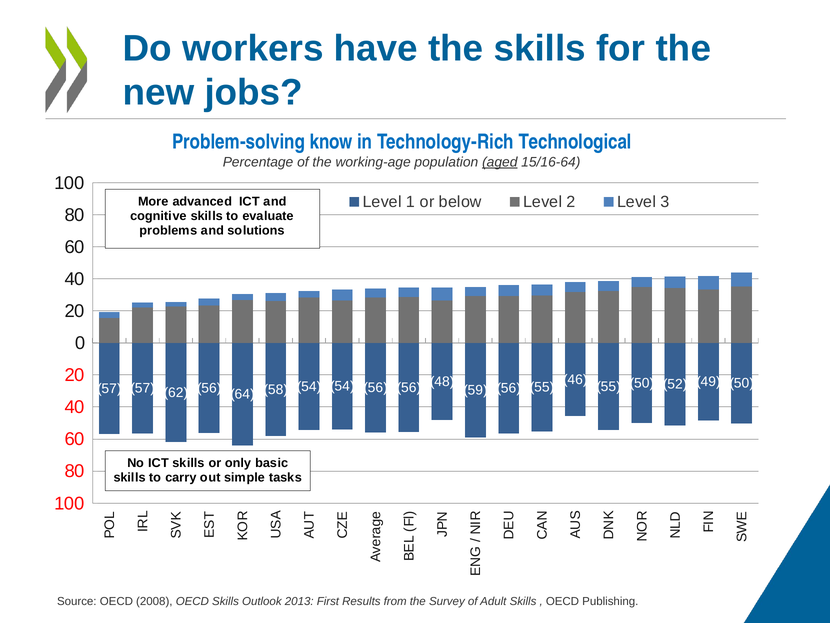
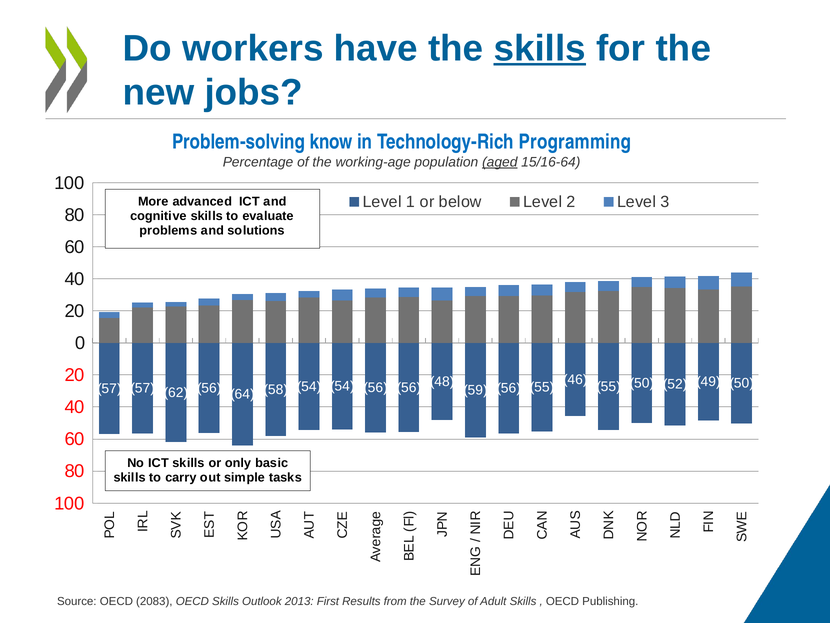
skills at (540, 48) underline: none -> present
Technological: Technological -> Programming
2008: 2008 -> 2083
